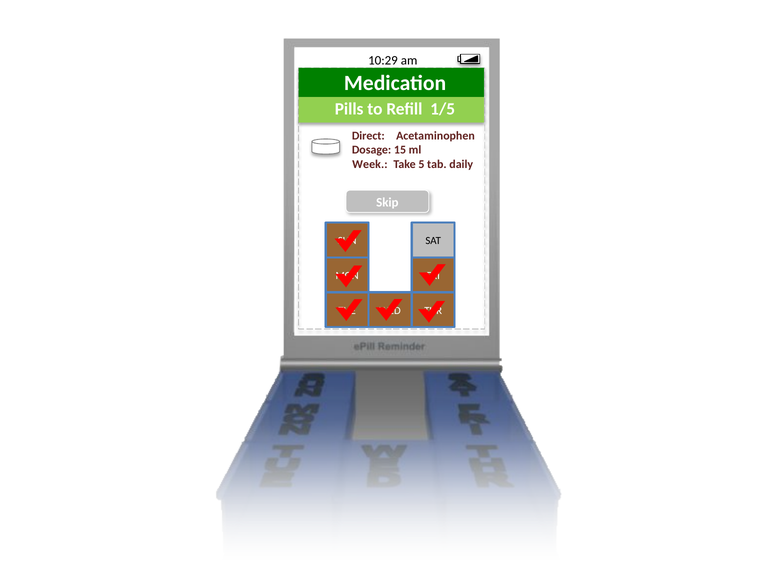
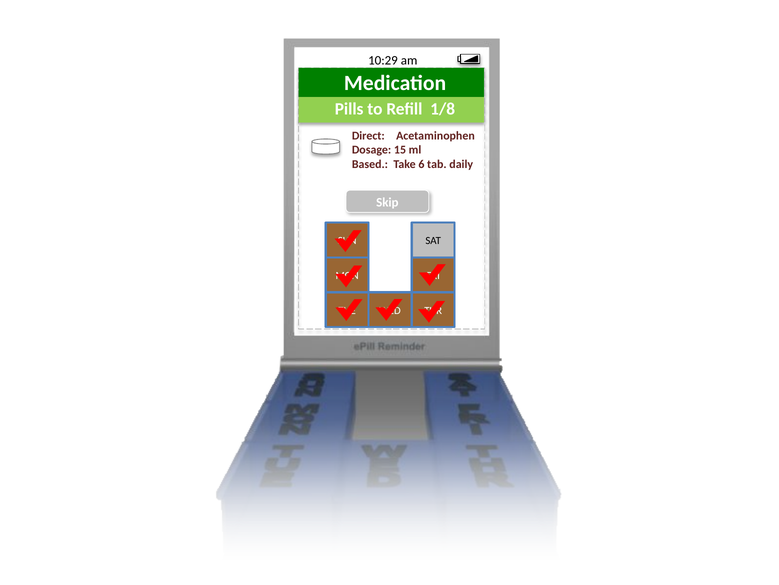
1/5: 1/5 -> 1/8
Week: Week -> Based
5: 5 -> 6
